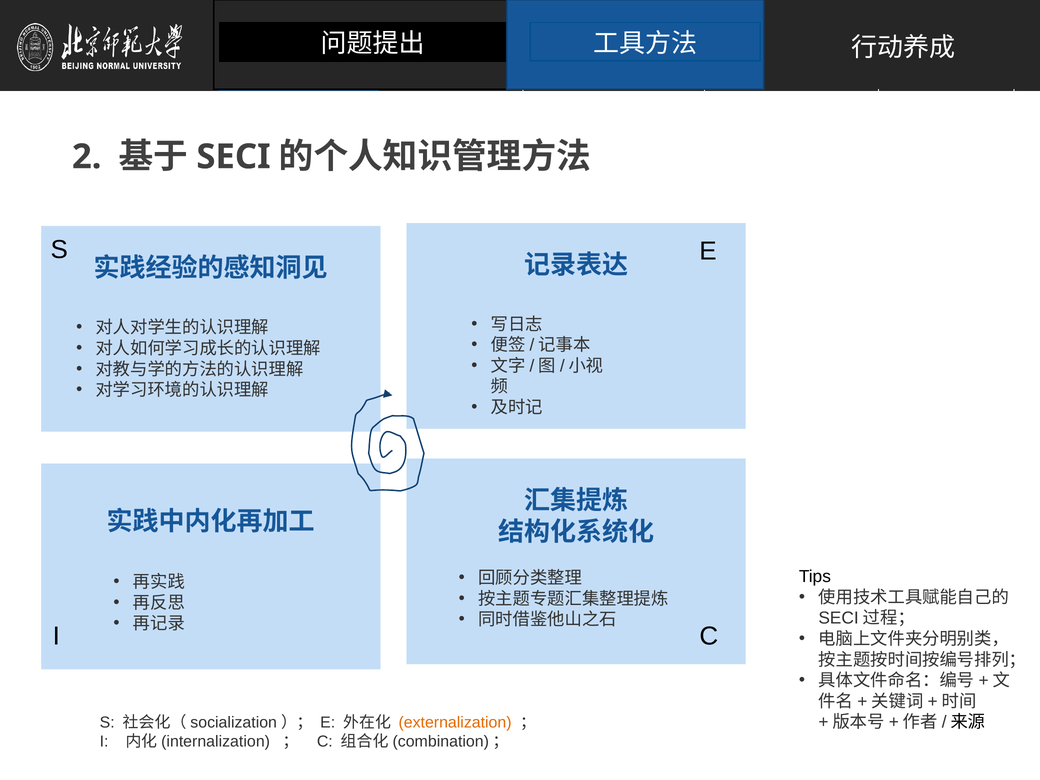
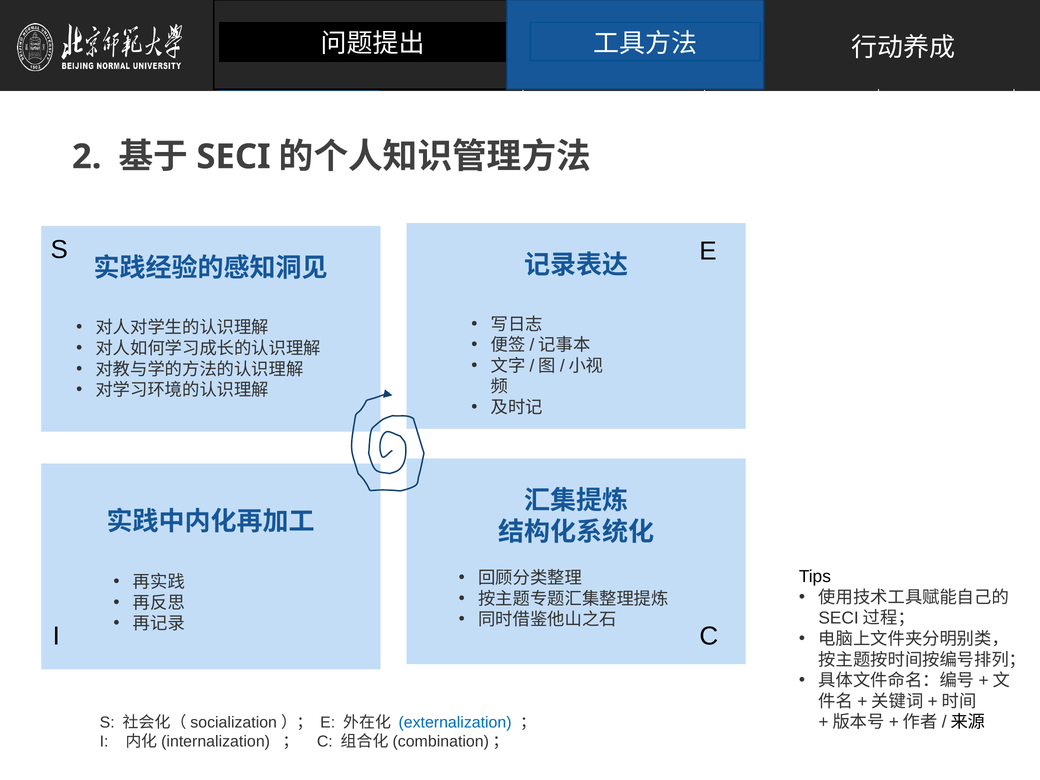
externalization colour: orange -> blue
